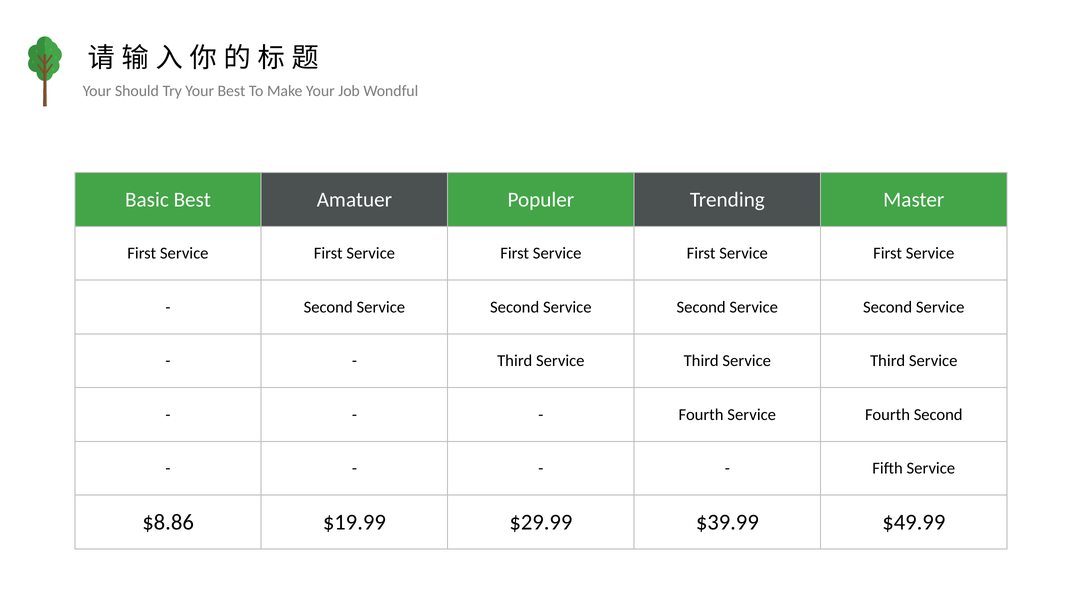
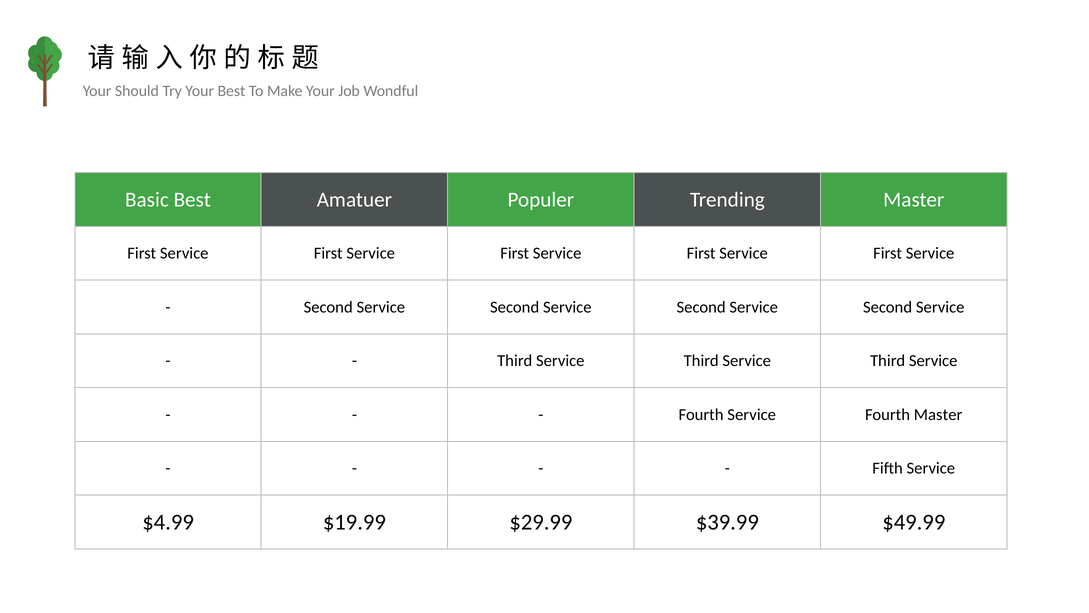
Fourth Second: Second -> Master
$8.86: $8.86 -> $4.99
